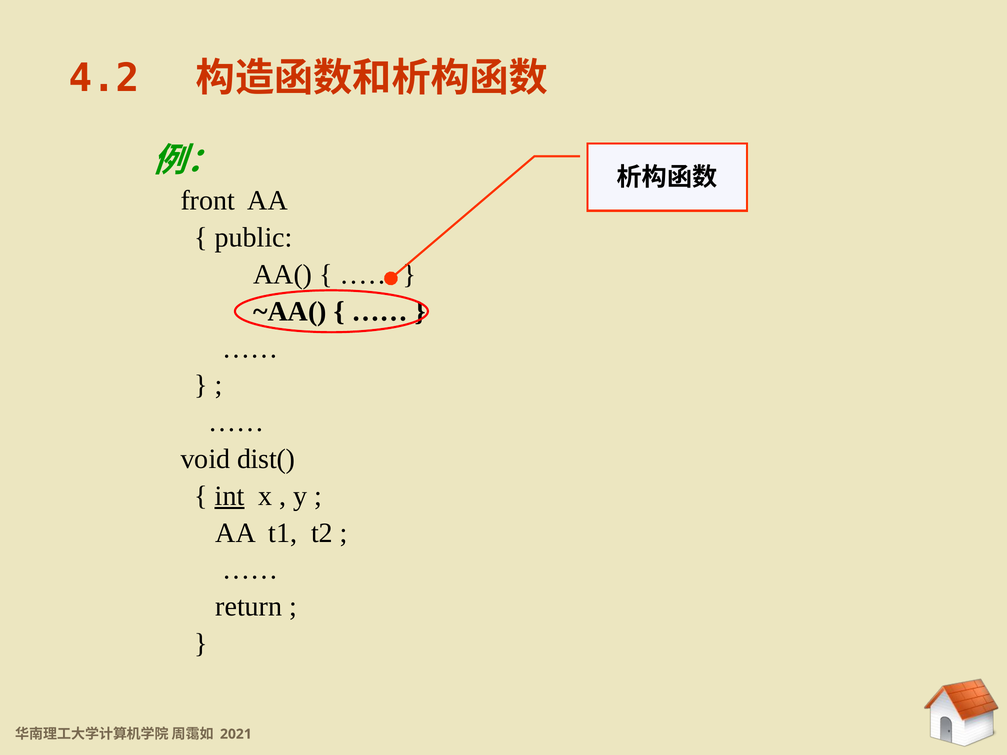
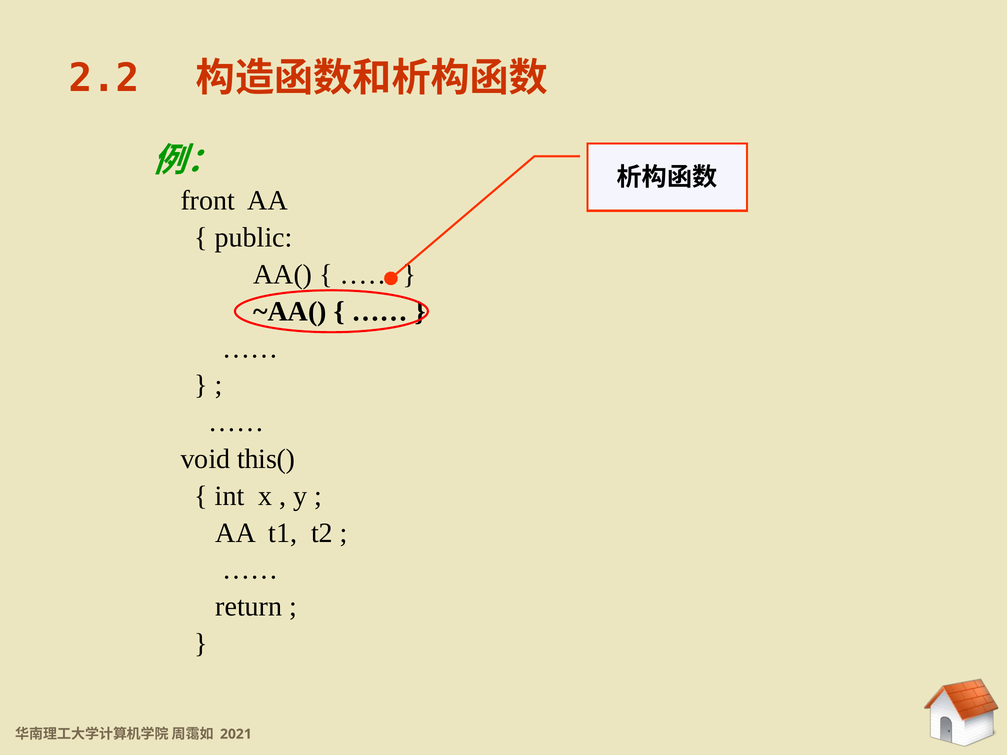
4.2: 4.2 -> 2.2
dist(: dist( -> this(
int underline: present -> none
